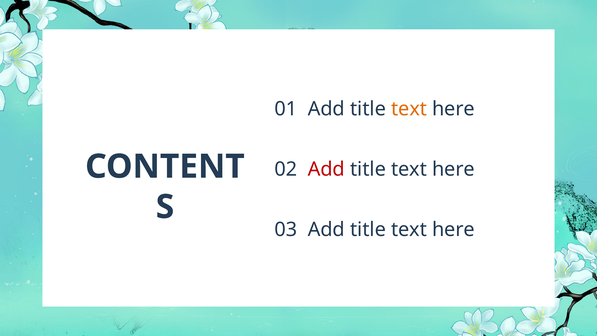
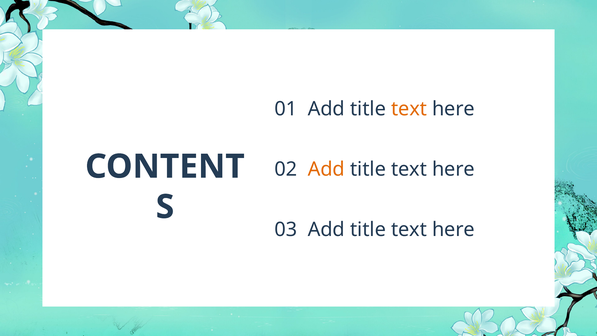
Add at (326, 169) colour: red -> orange
